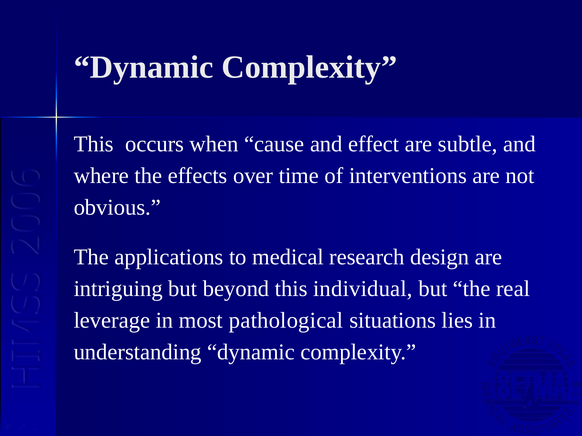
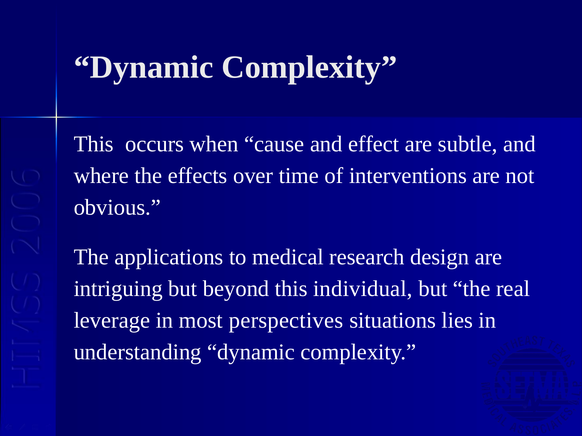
pathological: pathological -> perspectives
